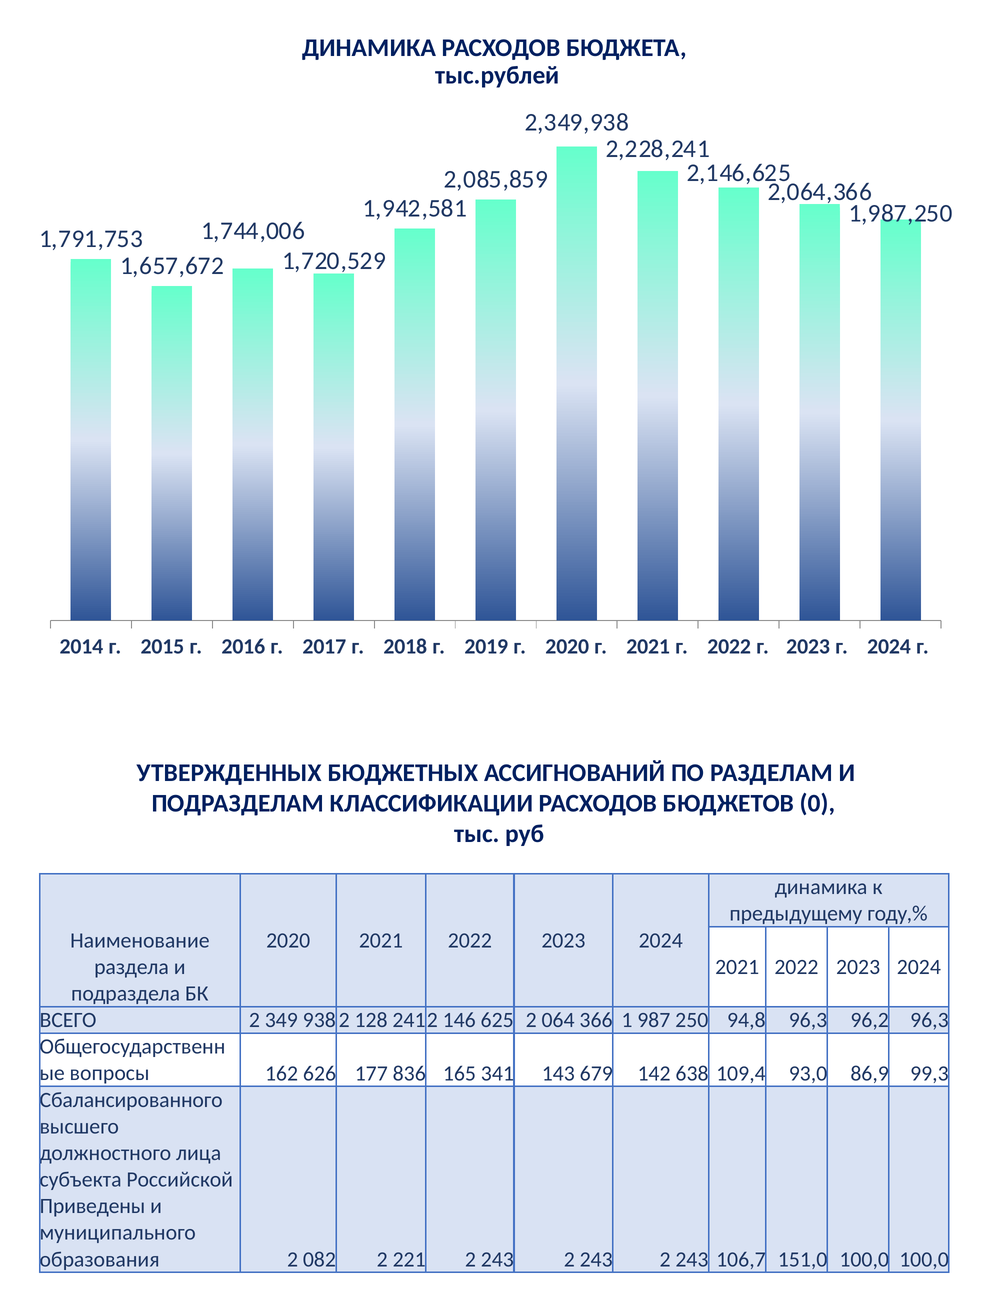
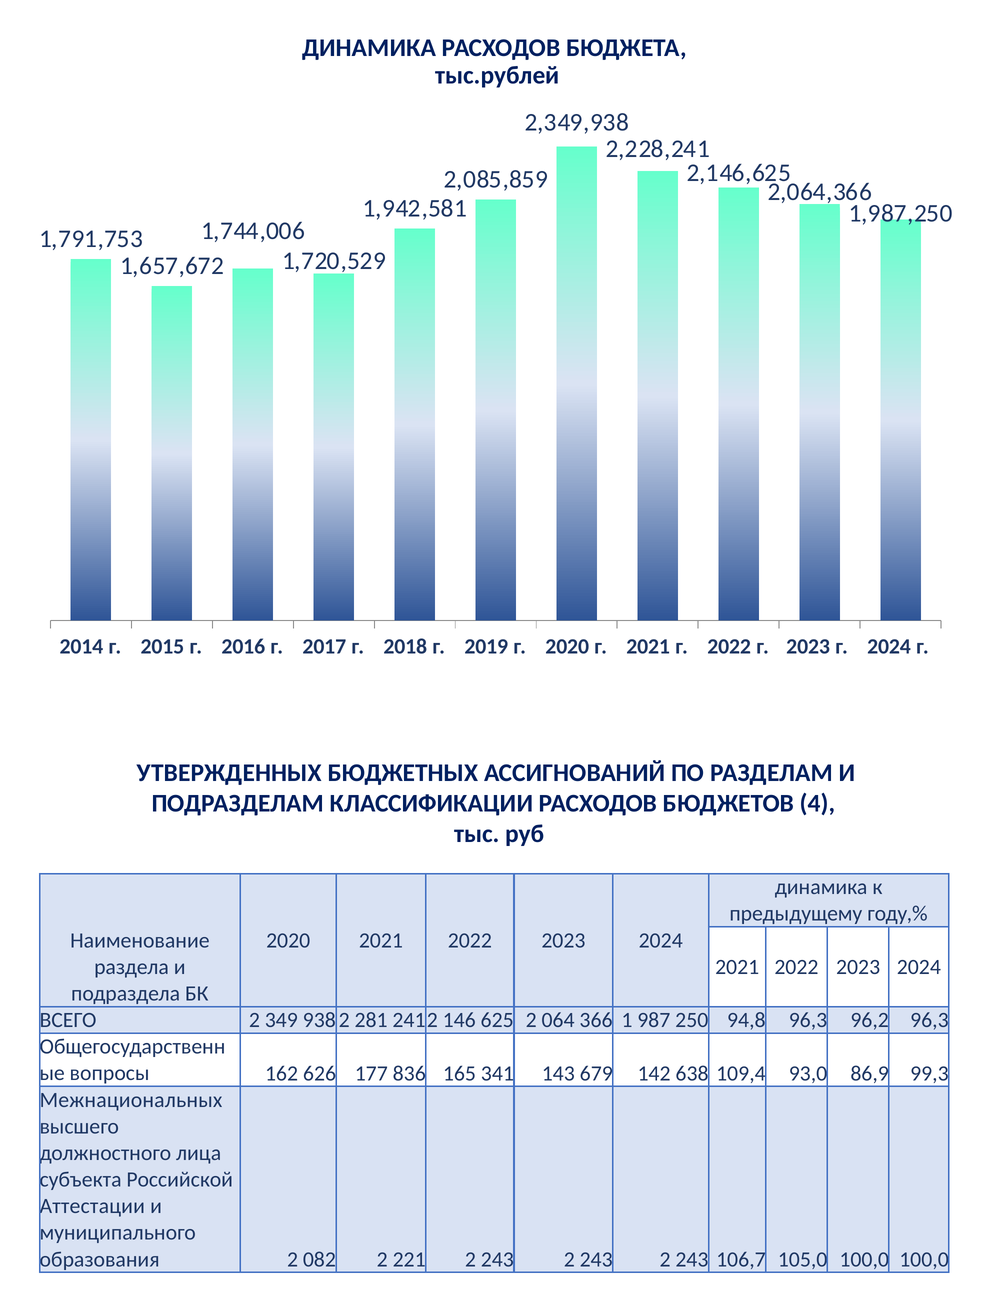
0: 0 -> 4
128: 128 -> 281
Сбалансированного: Сбалансированного -> Межнациональных
Приведены: Приведены -> Аттестации
151,0: 151,0 -> 105,0
